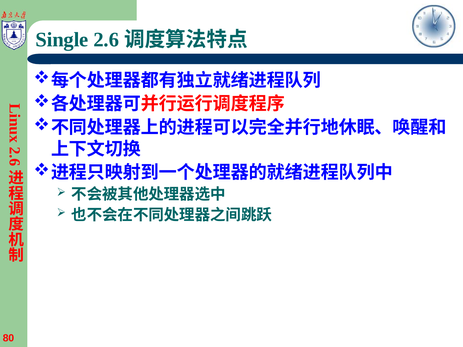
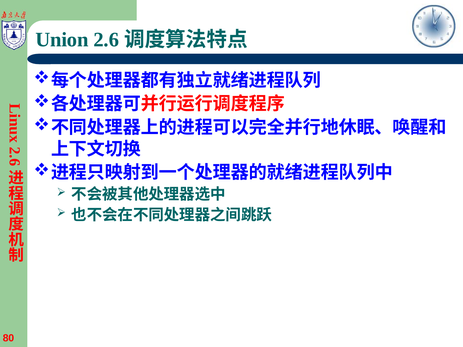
Single: Single -> Union
